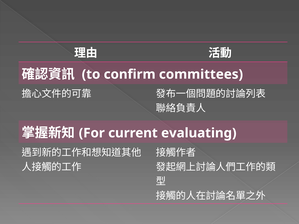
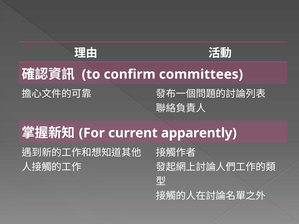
evaluating: evaluating -> apparently
